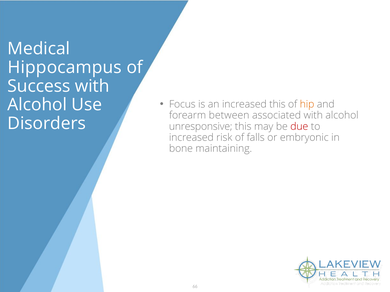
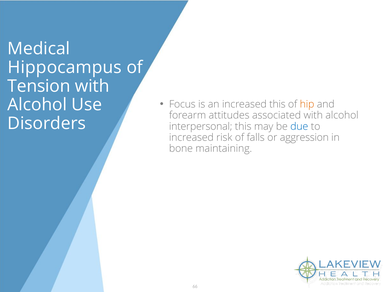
Success: Success -> Tension
between: between -> attitudes
unresponsive: unresponsive -> interpersonal
due colour: red -> blue
embryonic: embryonic -> aggression
